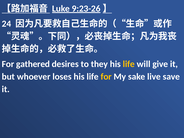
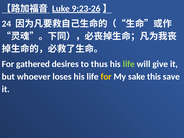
they: they -> thus
life at (129, 64) colour: yellow -> light green
live: live -> this
